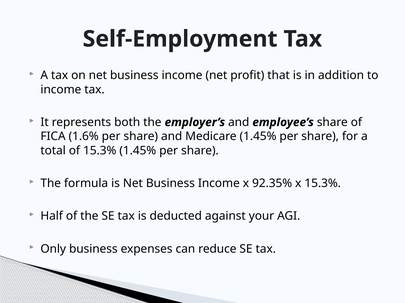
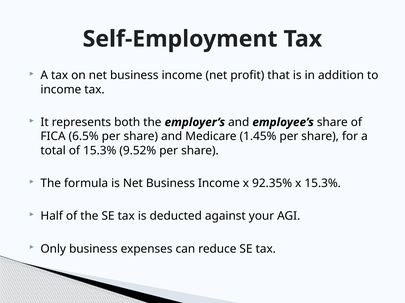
1.6%: 1.6% -> 6.5%
15.3% 1.45%: 1.45% -> 9.52%
